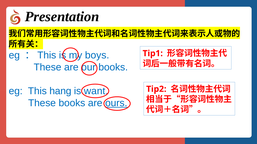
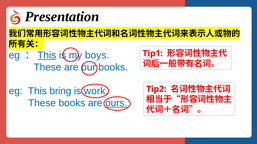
This at (47, 55) underline: none -> present
hang: hang -> bring
want: want -> work
